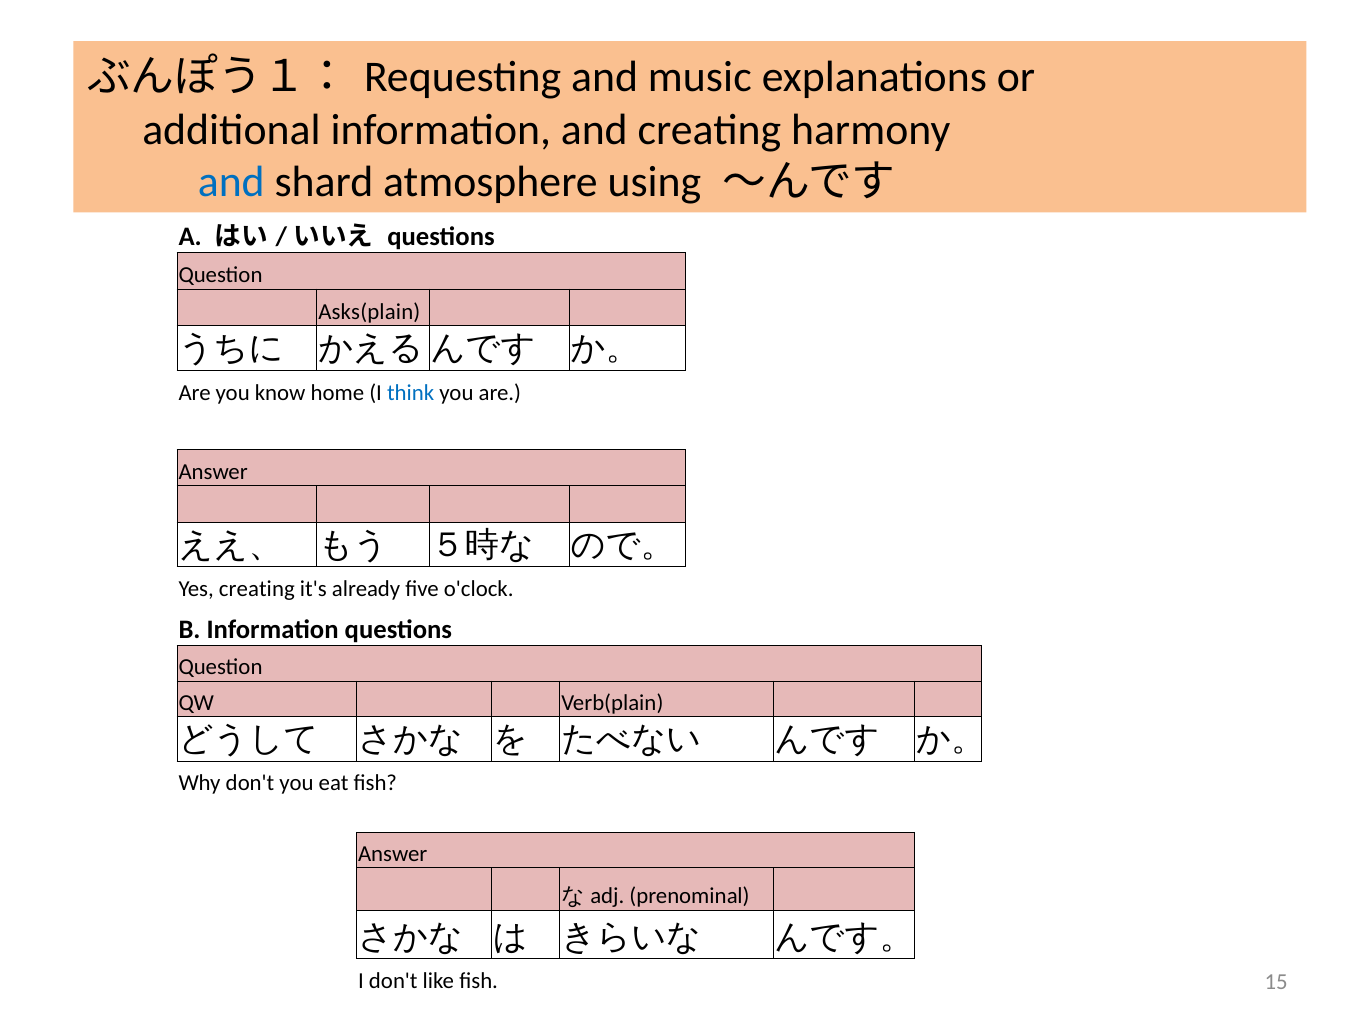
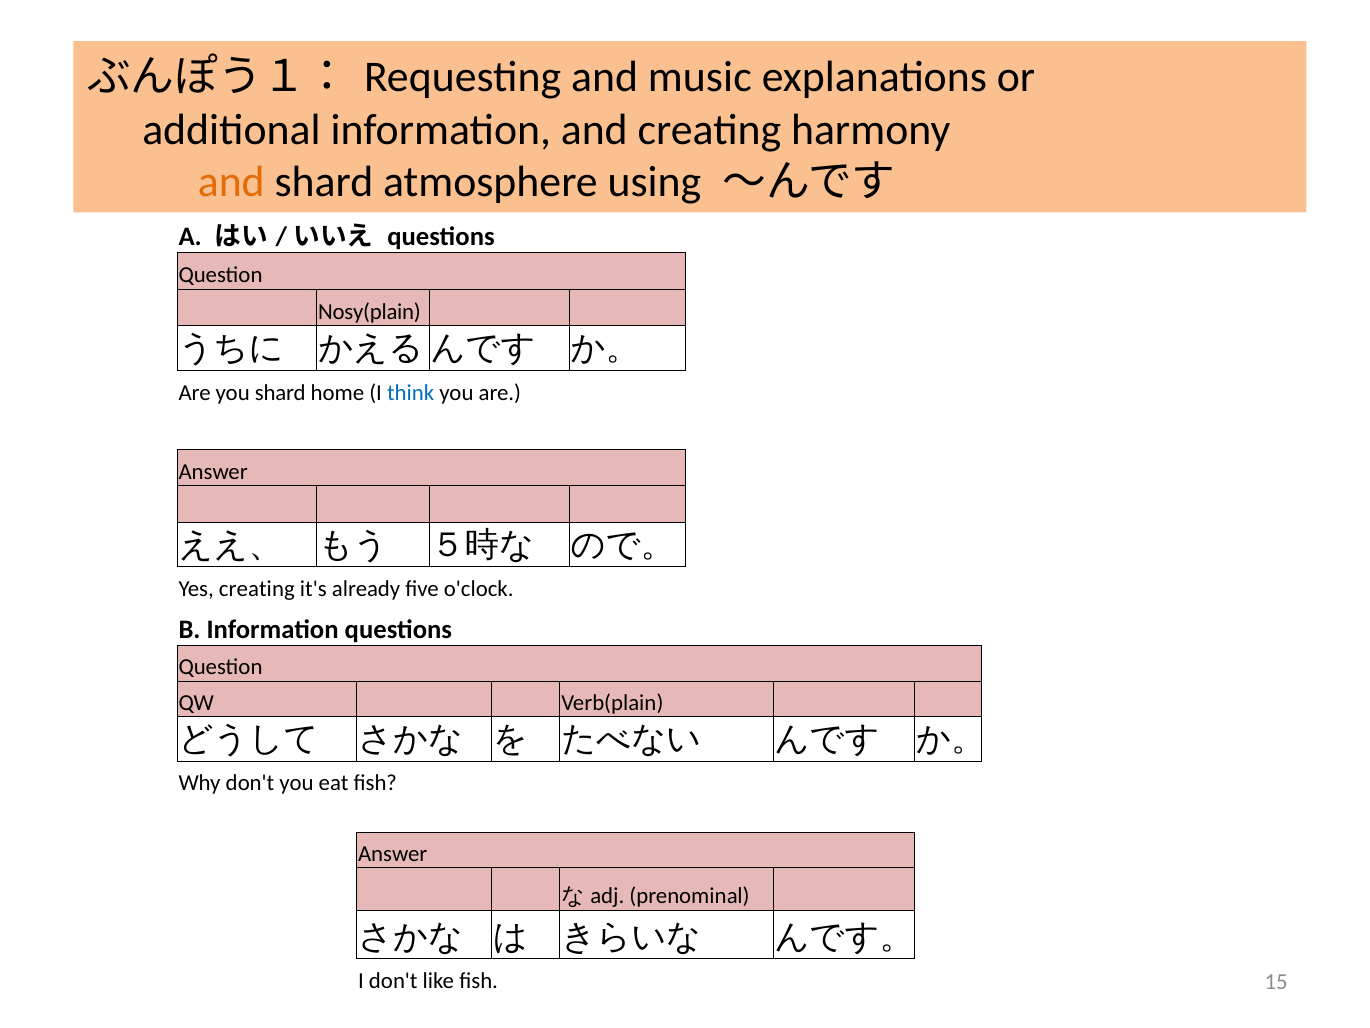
and at (231, 182) colour: blue -> orange
Asks(plain: Asks(plain -> Nosy(plain
you know: know -> shard
